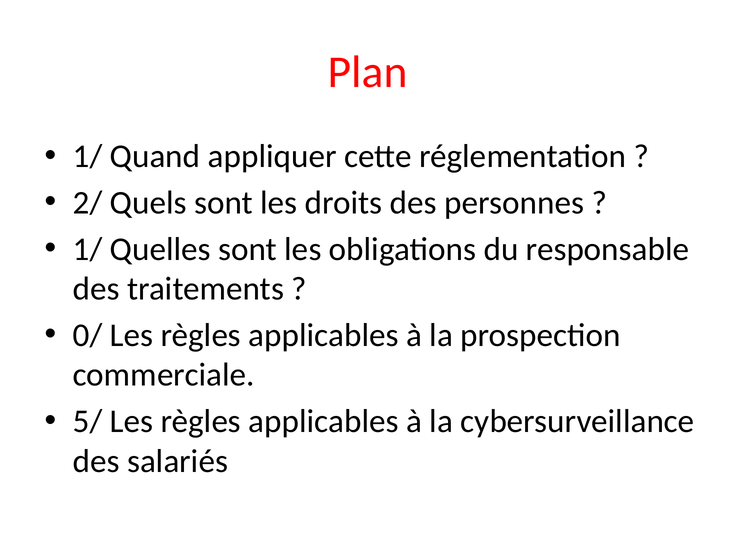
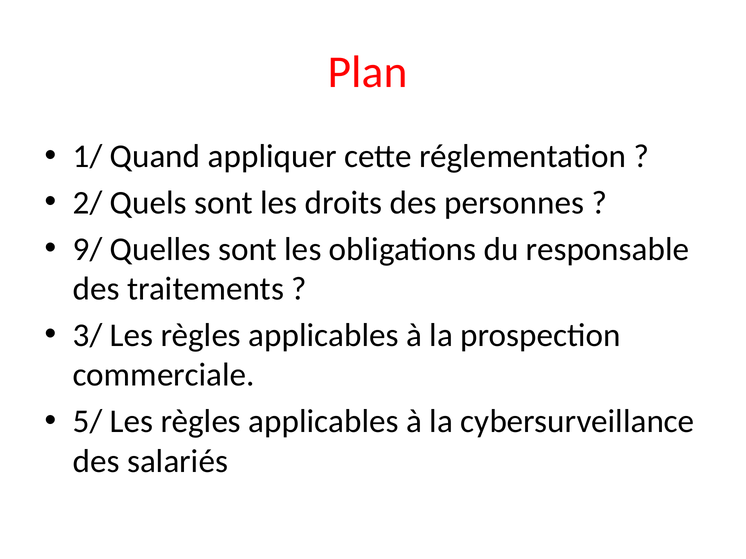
1/ at (88, 249): 1/ -> 9/
0/: 0/ -> 3/
